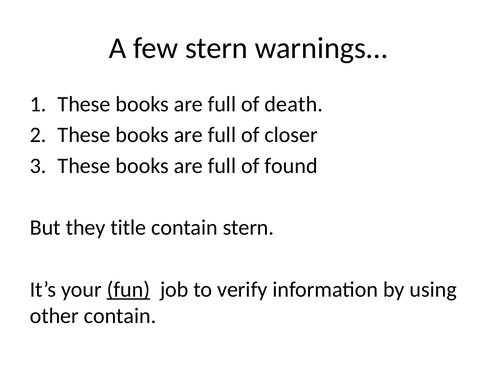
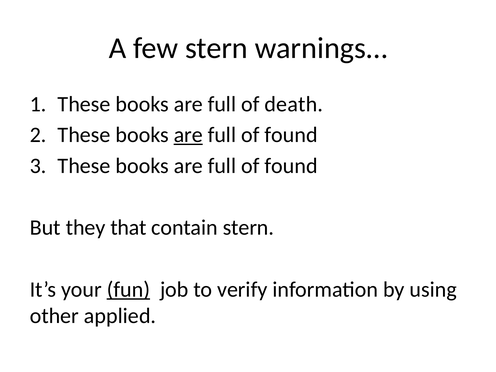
are at (188, 135) underline: none -> present
closer at (291, 135): closer -> found
title: title -> that
other contain: contain -> applied
